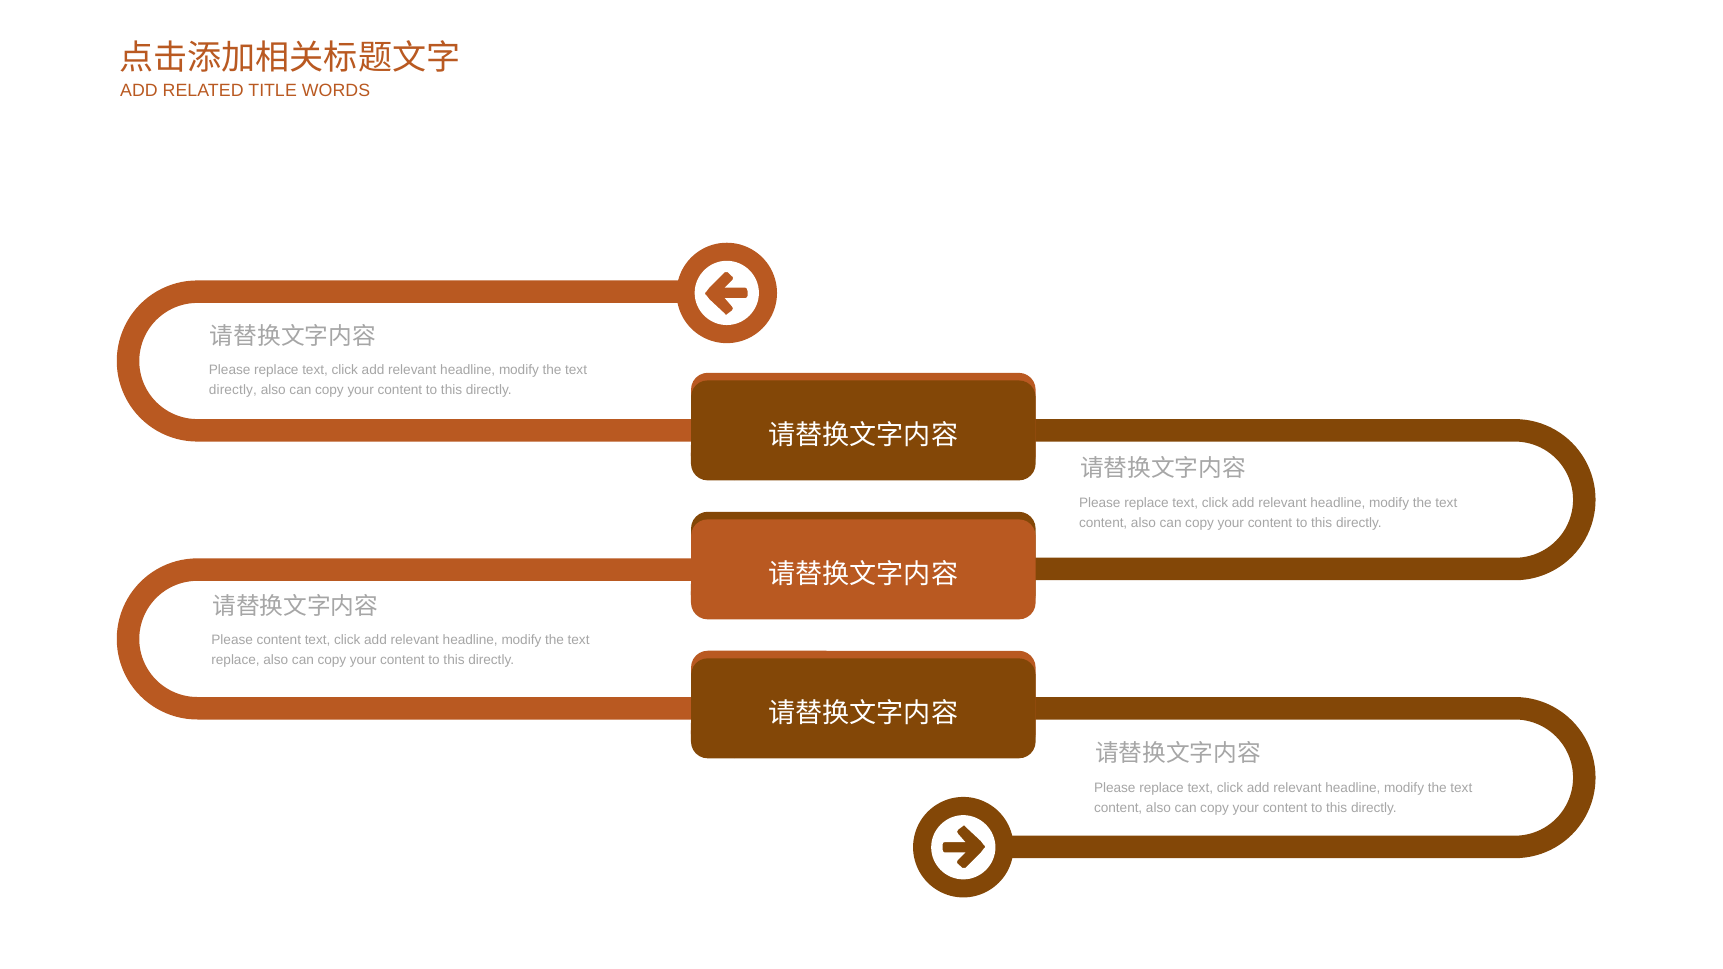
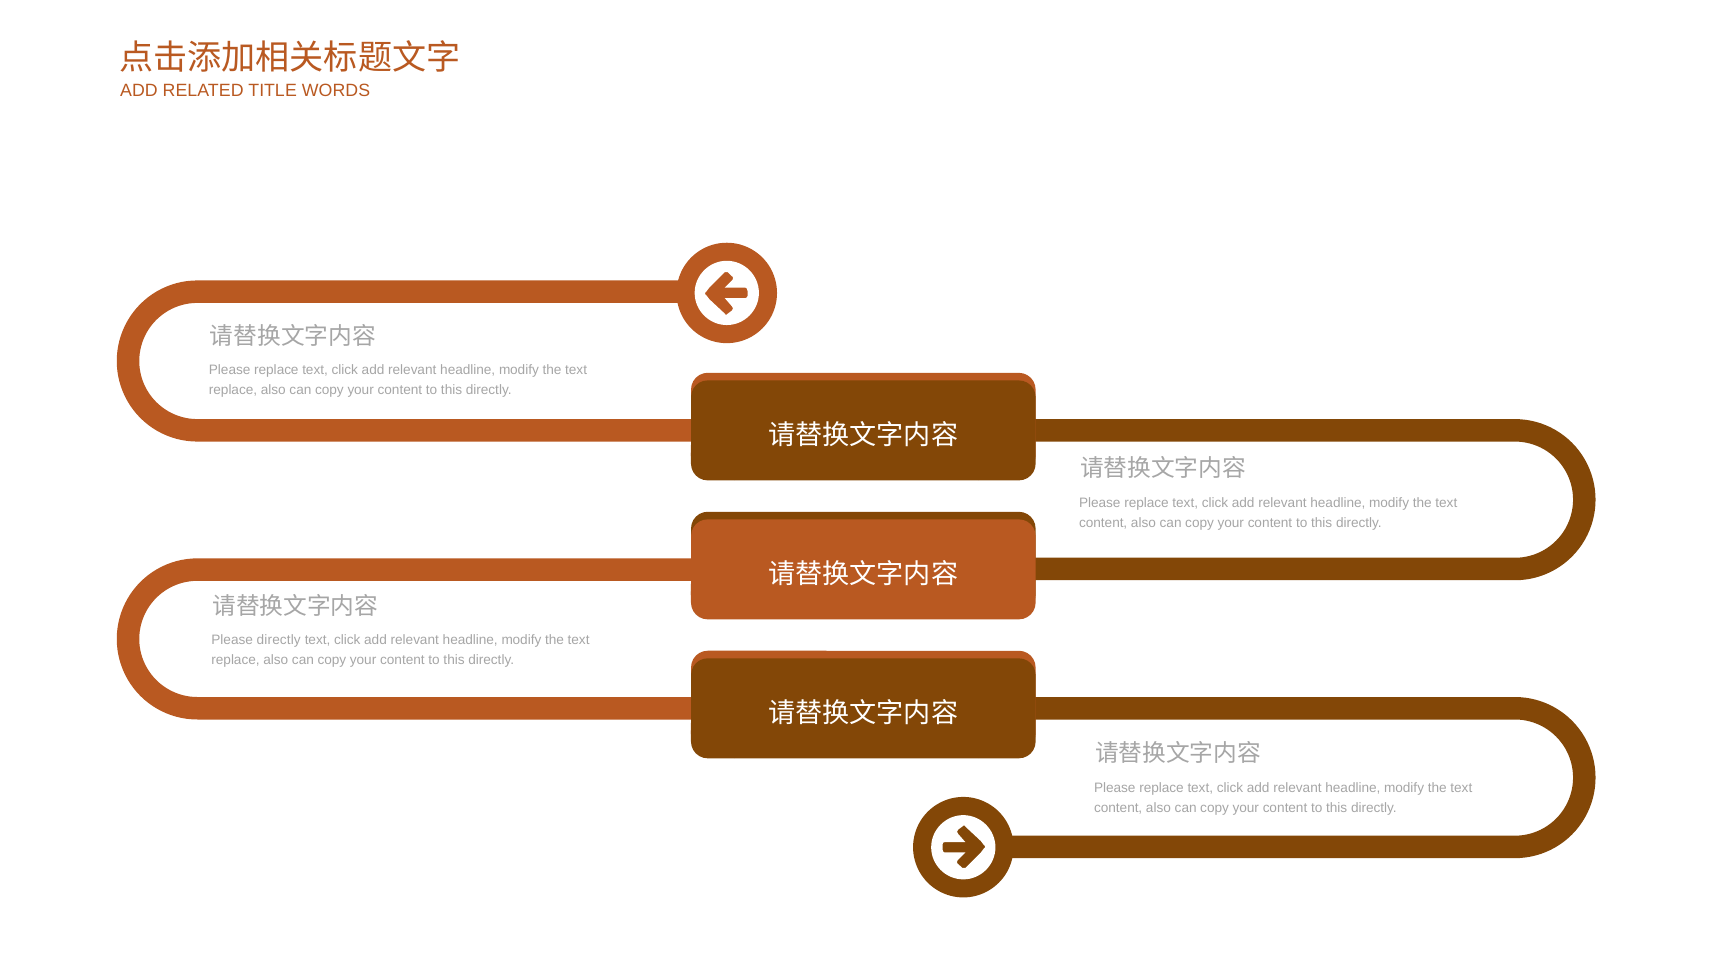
directly at (233, 390): directly -> replace
Please content: content -> directly
